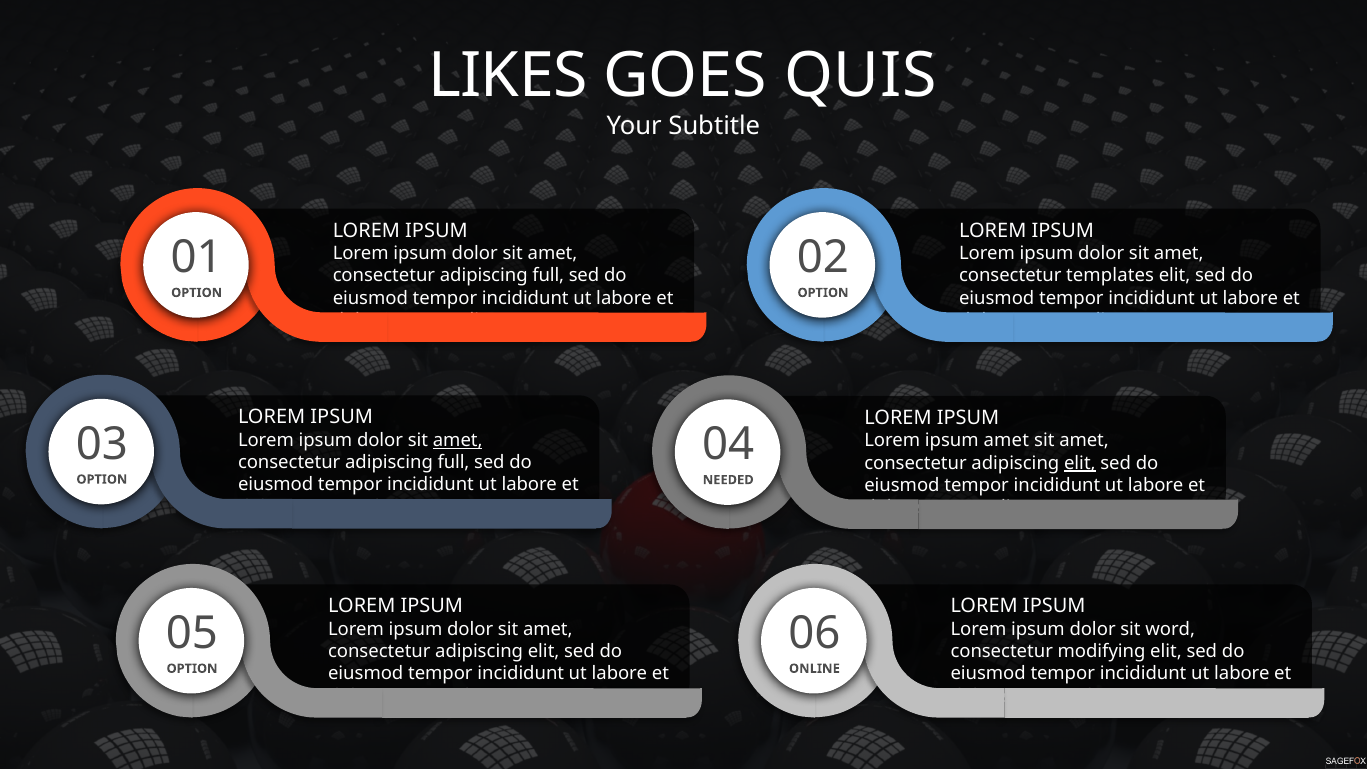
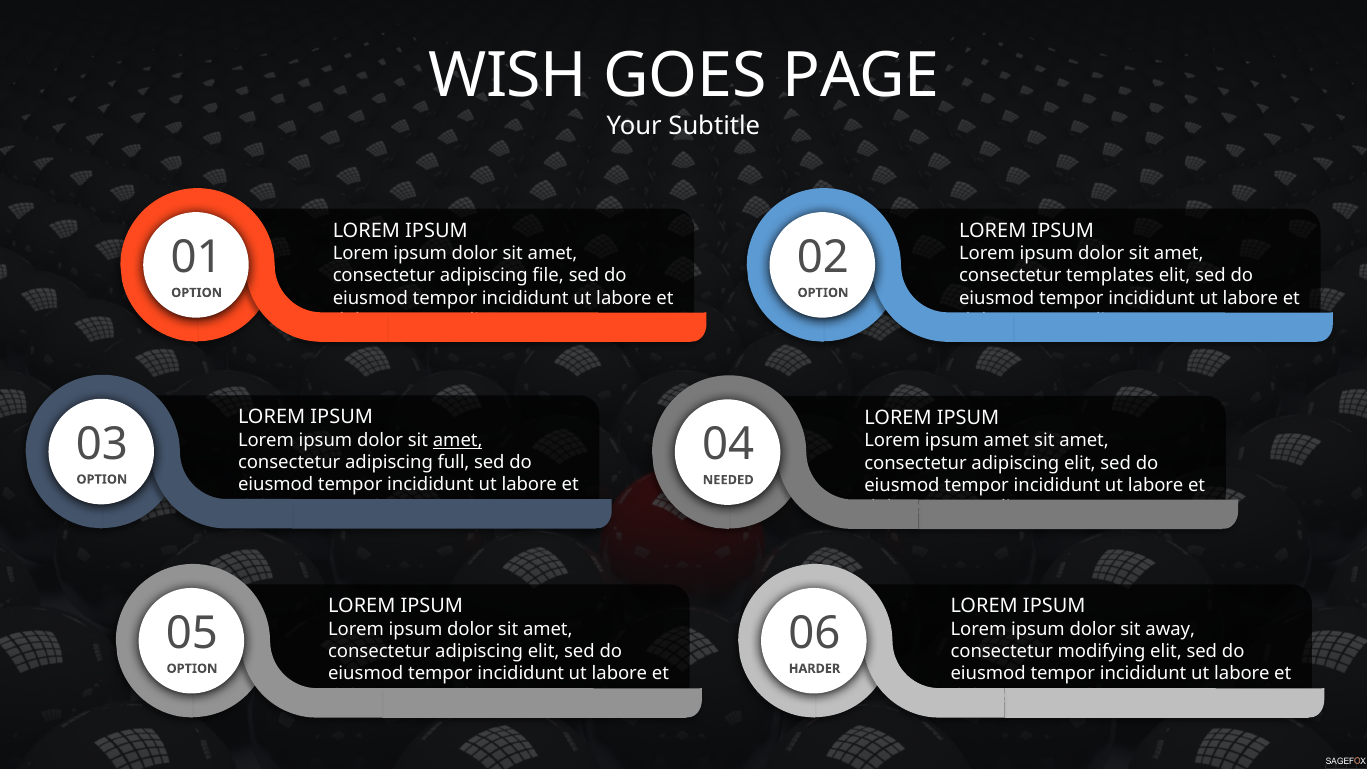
LIKES: LIKES -> WISH
QUIS: QUIS -> PAGE
full at (548, 276): full -> file
elit at (1080, 463) underline: present -> none
word: word -> away
ONLINE: ONLINE -> HARDER
